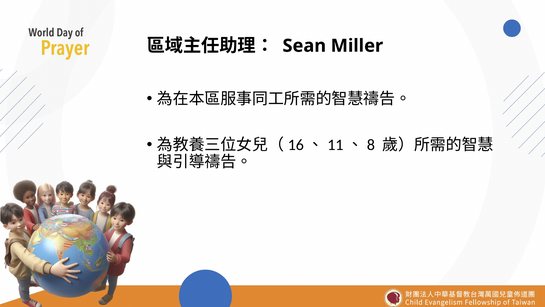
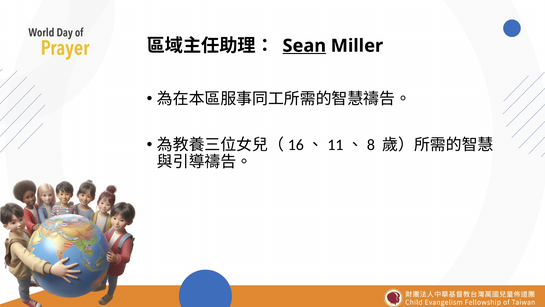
Sean underline: none -> present
